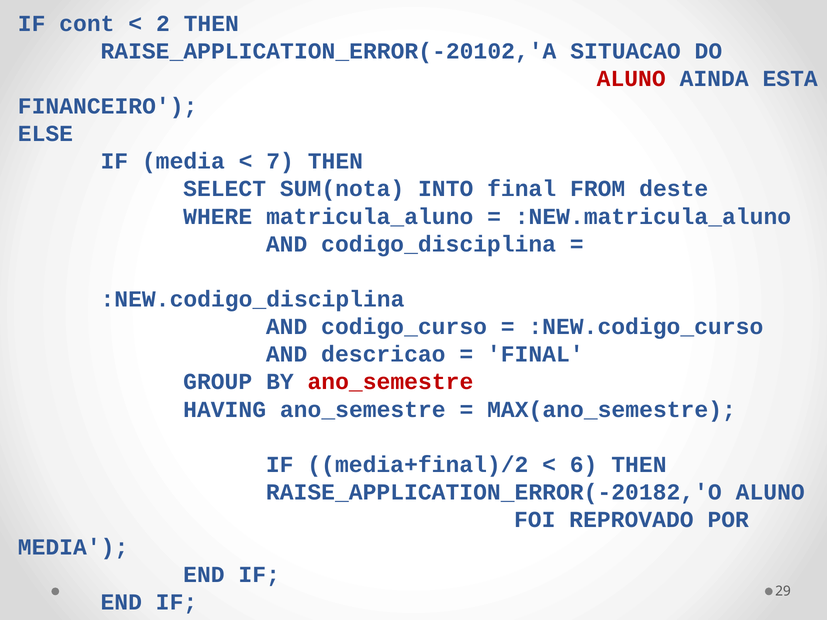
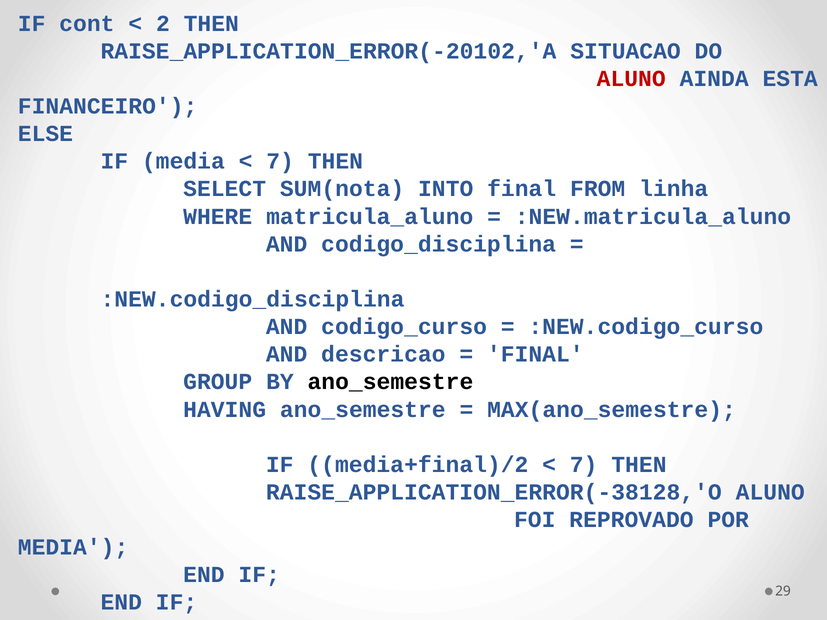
deste: deste -> linha
ano_semestre at (390, 382) colour: red -> black
6 at (584, 465): 6 -> 7
RAISE_APPLICATION_ERROR(-20182,'O: RAISE_APPLICATION_ERROR(-20182,'O -> RAISE_APPLICATION_ERROR(-38128,'O
